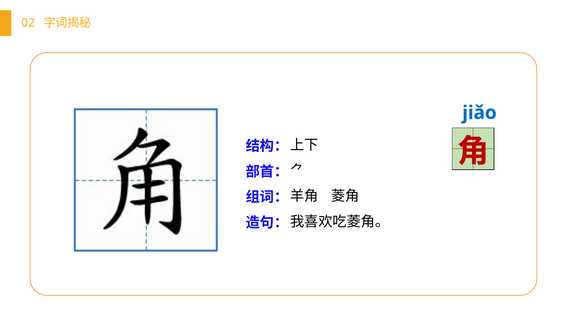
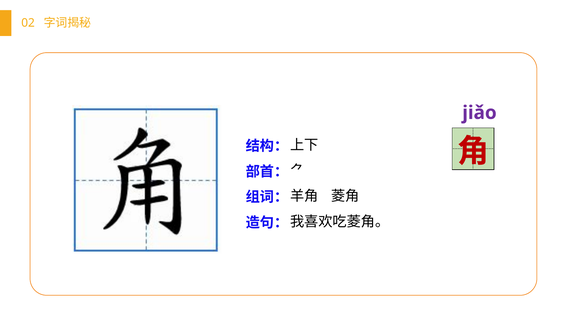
jiǎo colour: blue -> purple
